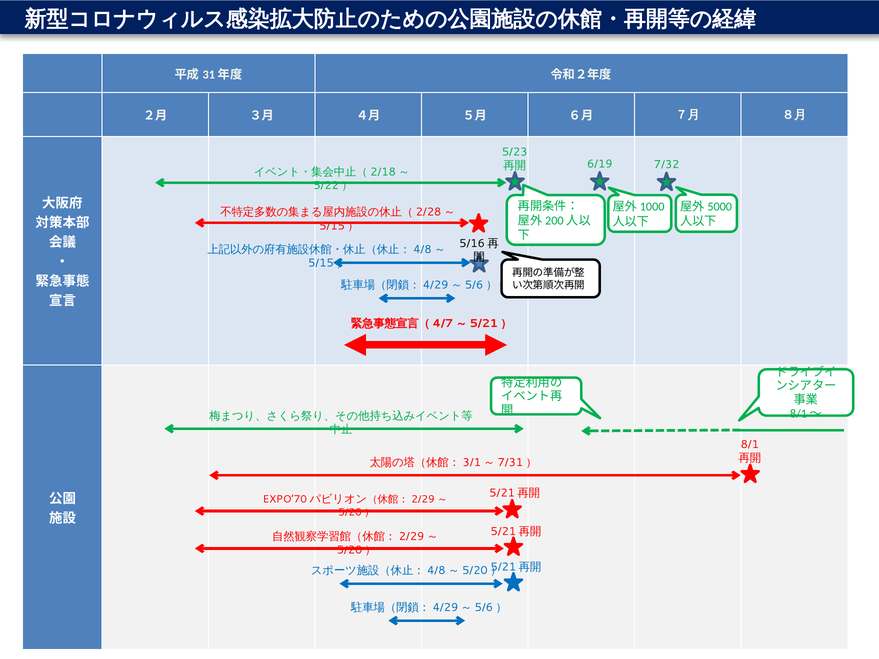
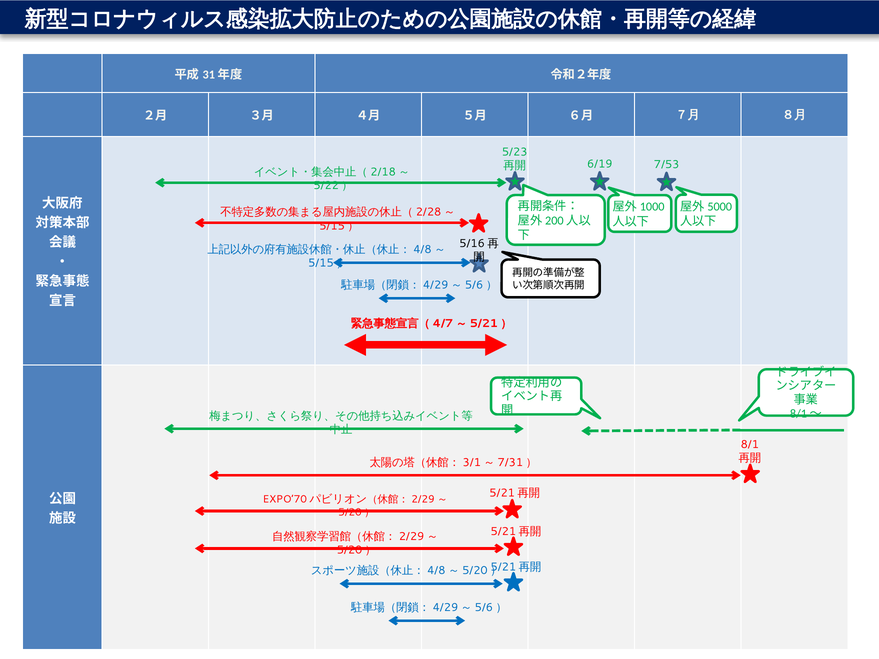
7/32: 7/32 -> 7/53
